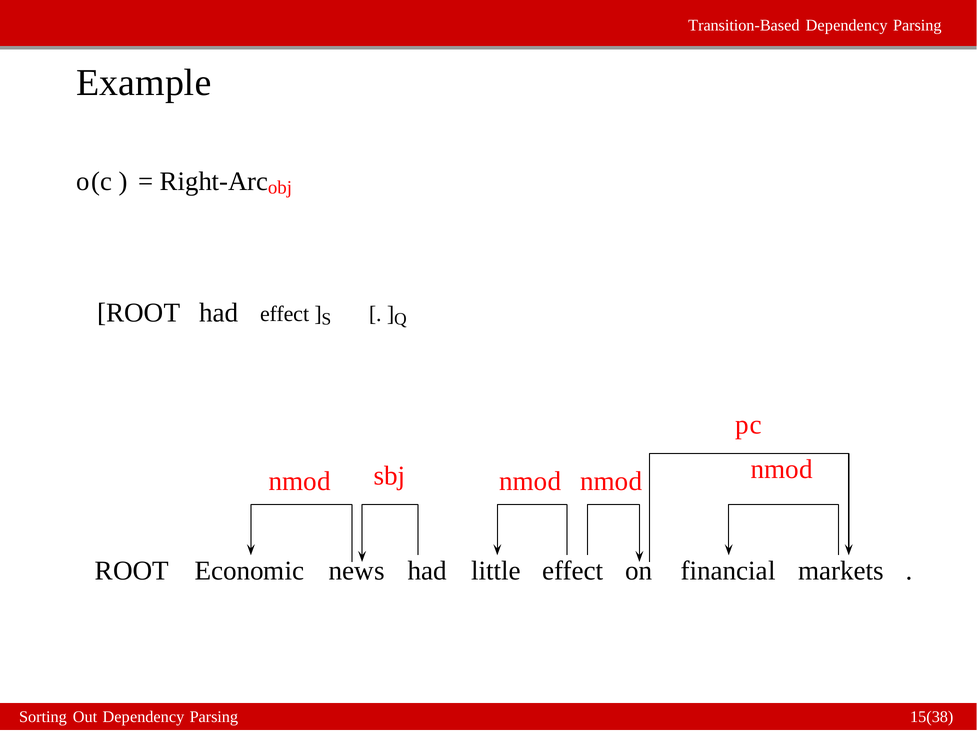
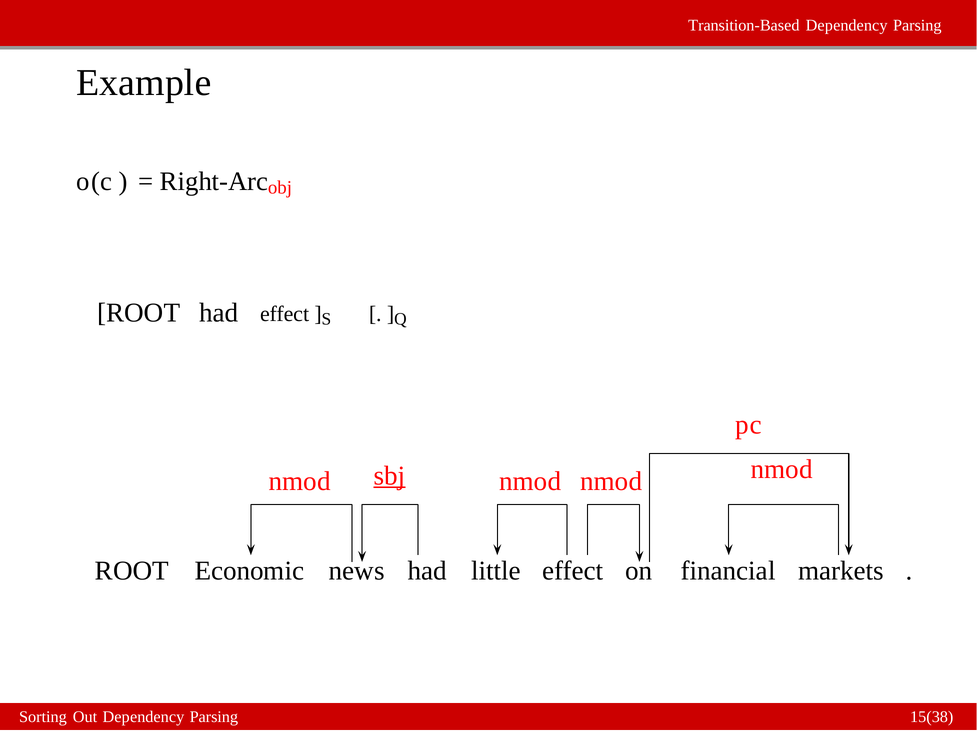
sbj underline: none -> present
